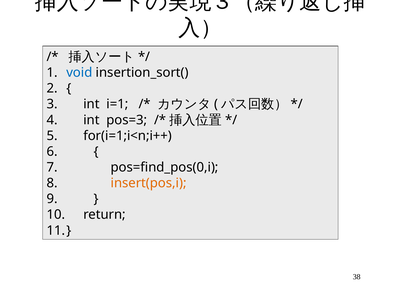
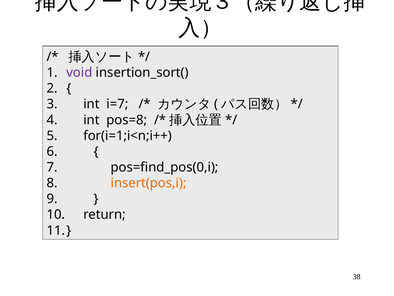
void colour: blue -> purple
i=1: i=1 -> i=7
pos=3: pos=3 -> pos=8
